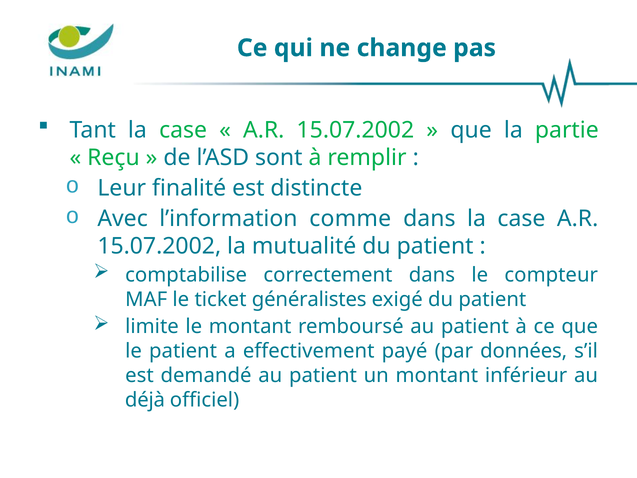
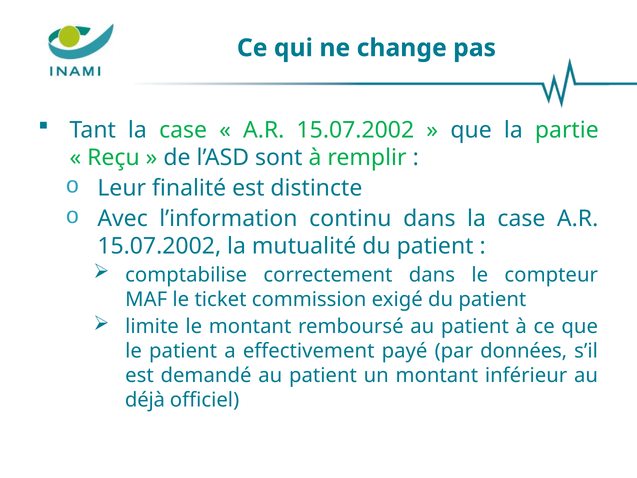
comme: comme -> continu
généralistes: généralistes -> commission
